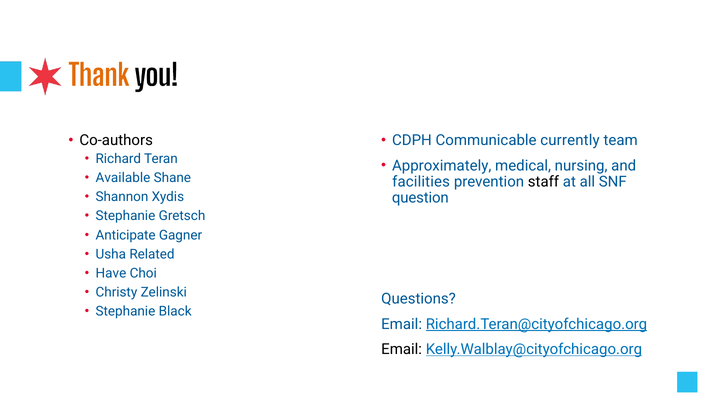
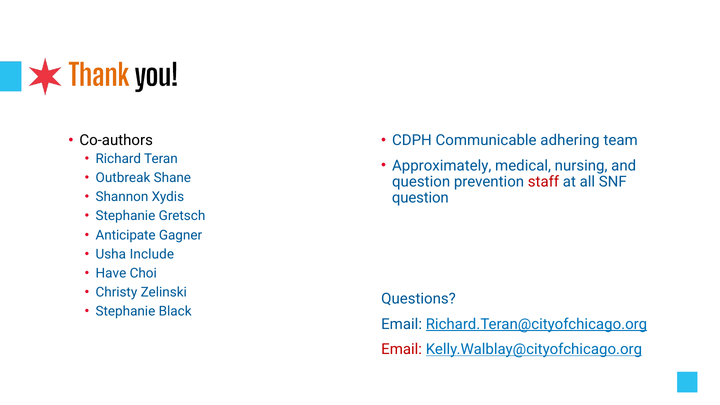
currently: currently -> adhering
Available: Available -> Outbreak
facilities at (421, 182): facilities -> question
staff colour: black -> red
Related: Related -> Include
Email at (402, 349) colour: black -> red
